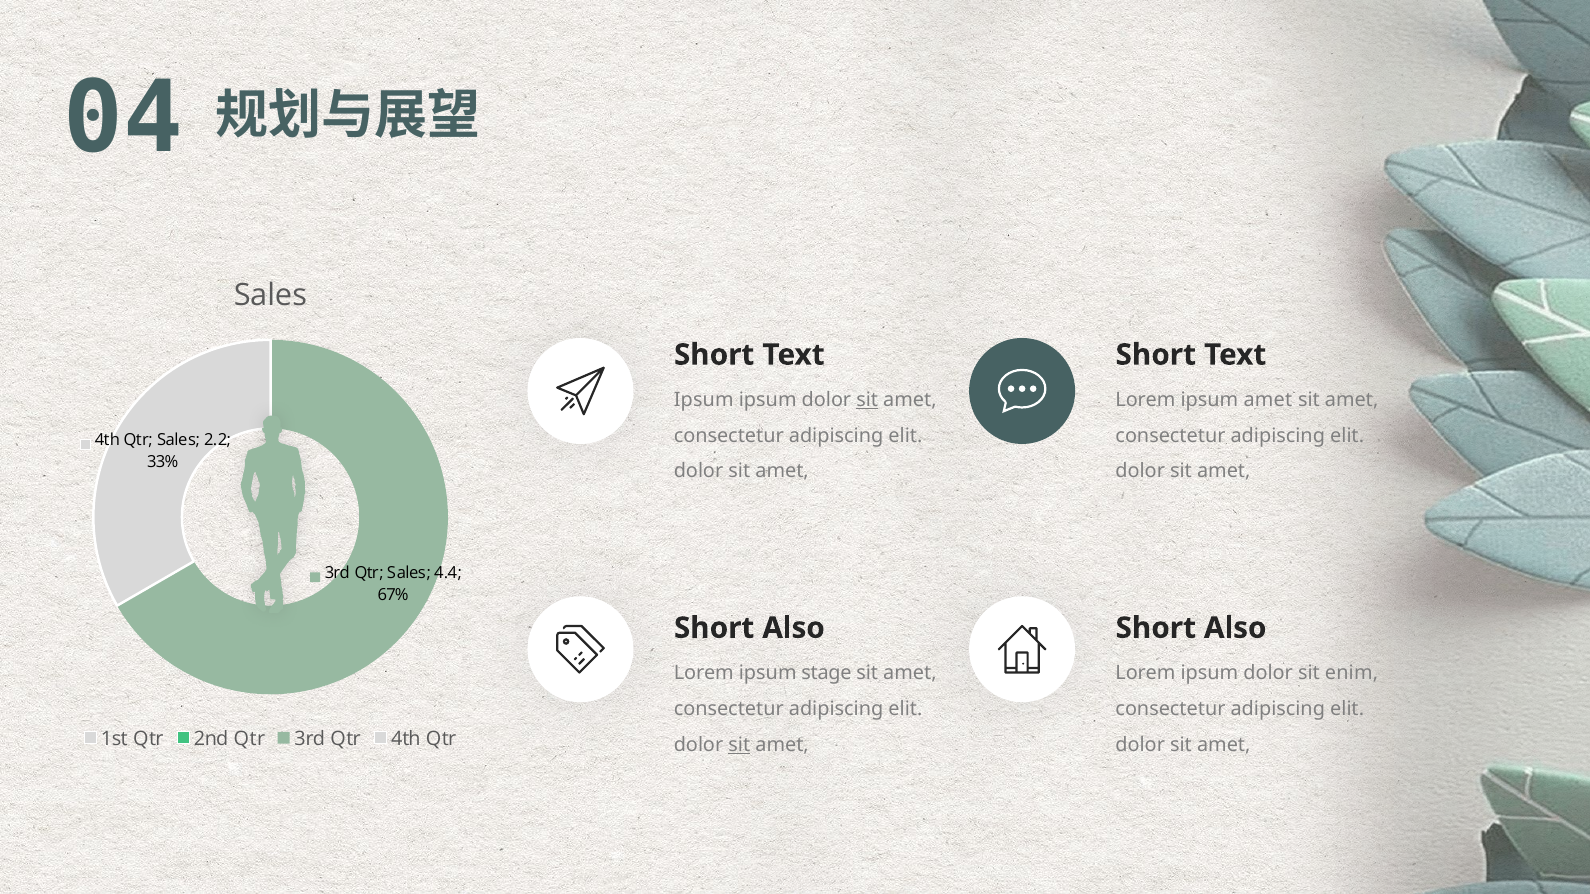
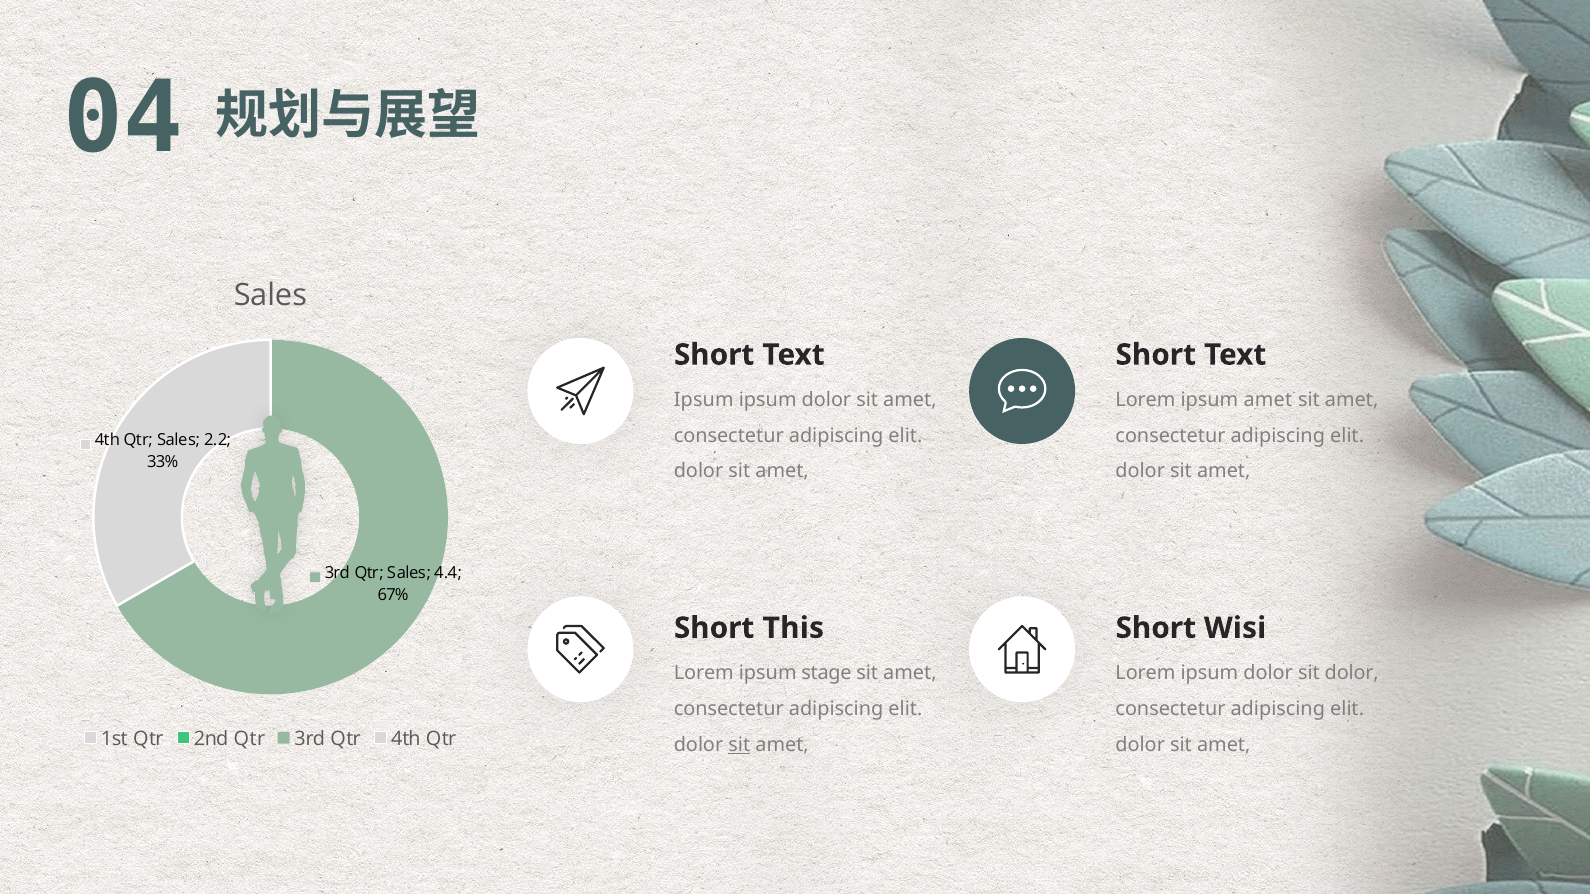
sit at (867, 400) underline: present -> none
Also at (794, 628): Also -> This
Also at (1235, 628): Also -> Wisi
sit enim: enim -> dolor
